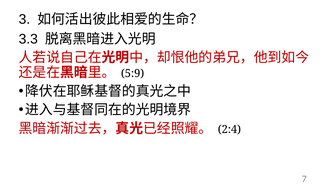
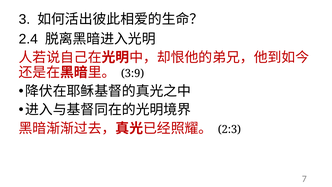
3.3: 3.3 -> 2.4
5:9: 5:9 -> 3:9
2:4: 2:4 -> 2:3
